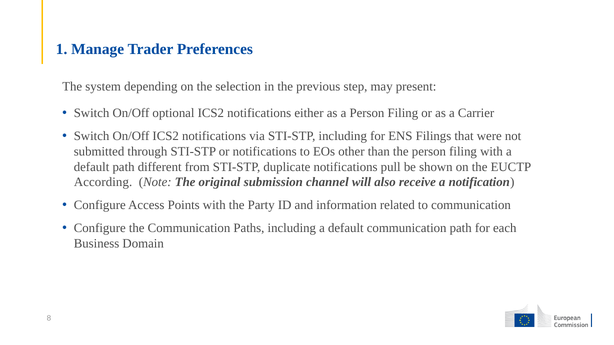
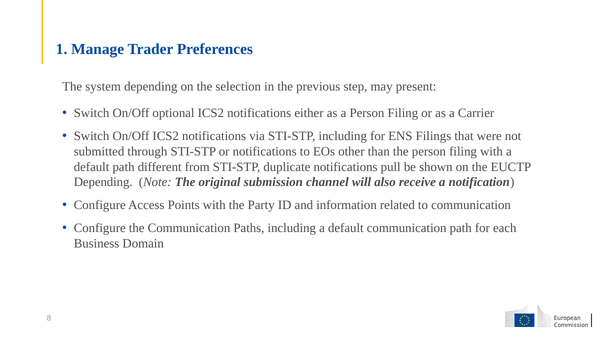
According at (103, 182): According -> Depending
